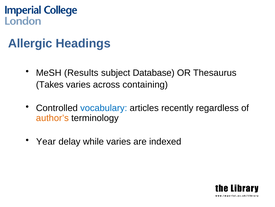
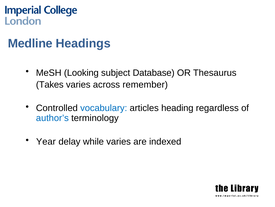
Allergic: Allergic -> Medline
Results: Results -> Looking
containing: containing -> remember
recently: recently -> heading
author’s colour: orange -> blue
